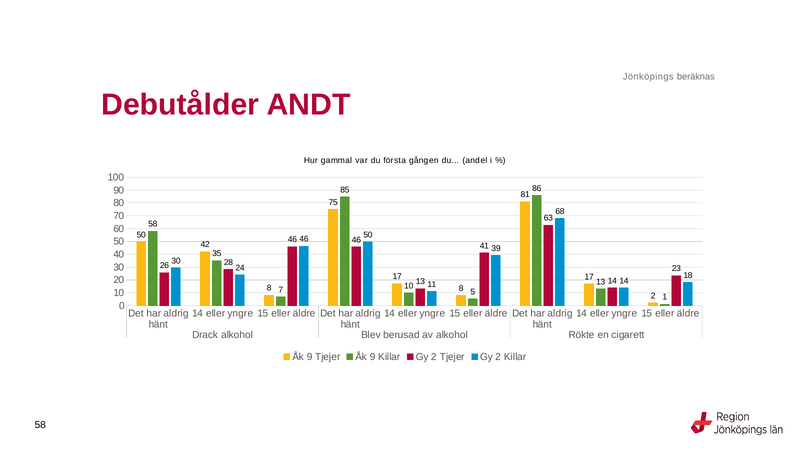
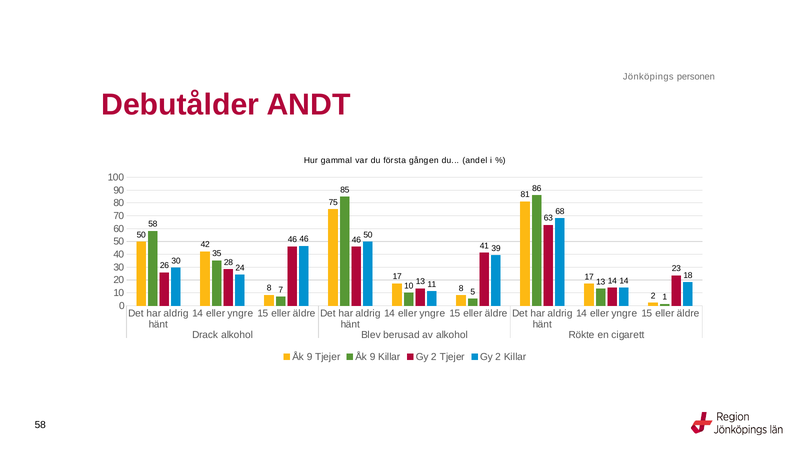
beräknas: beräknas -> personen
